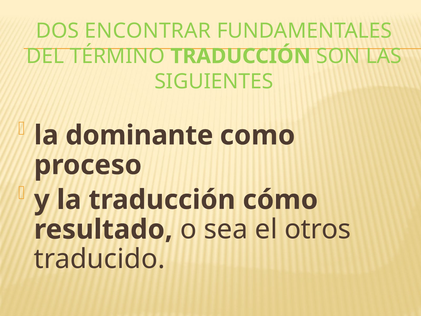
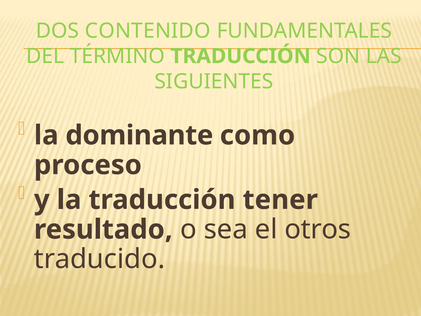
ENCONTRAR: ENCONTRAR -> CONTENIDO
cómo: cómo -> tener
